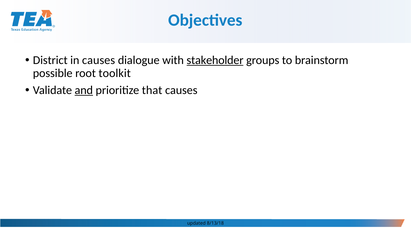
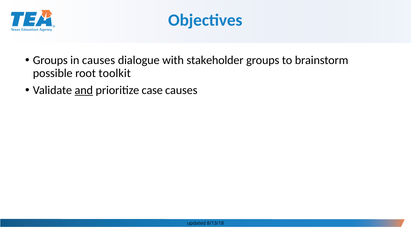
District at (50, 60): District -> Groups
stakeholder underline: present -> none
that: that -> case
